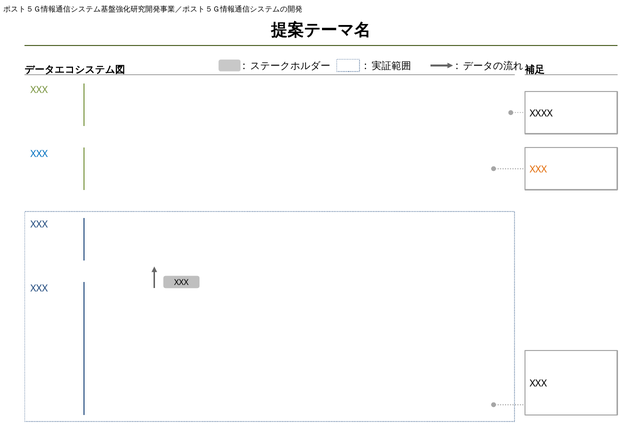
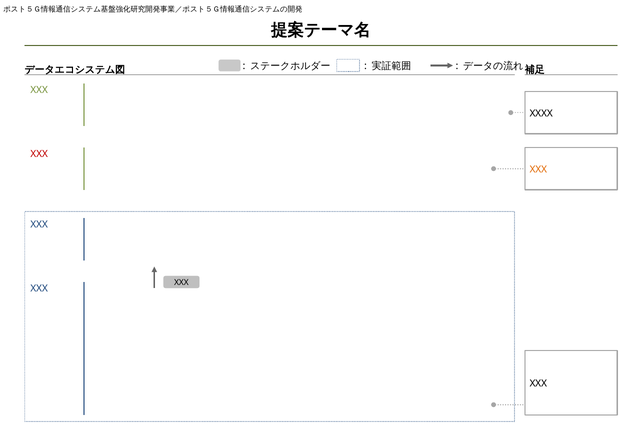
XXX at (39, 154) colour: blue -> red
